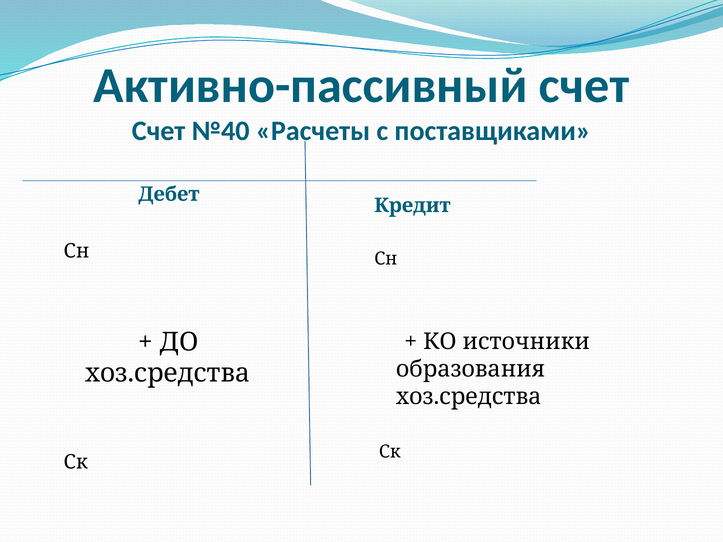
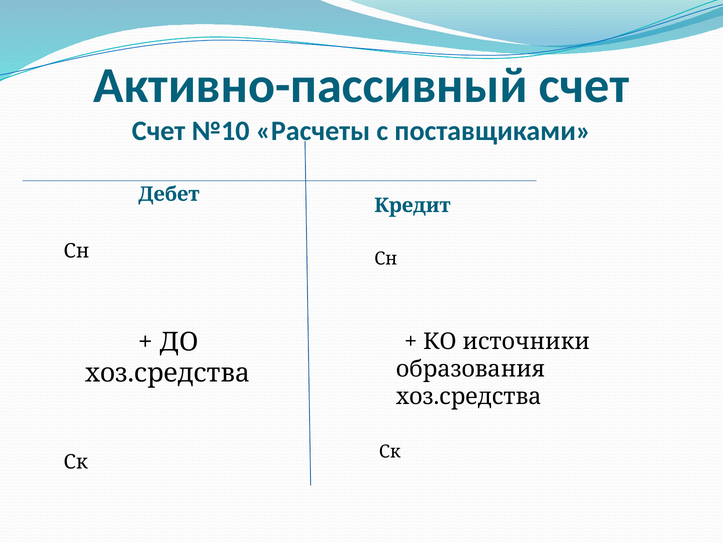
№40: №40 -> №10
